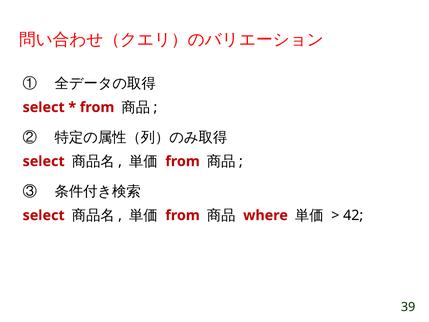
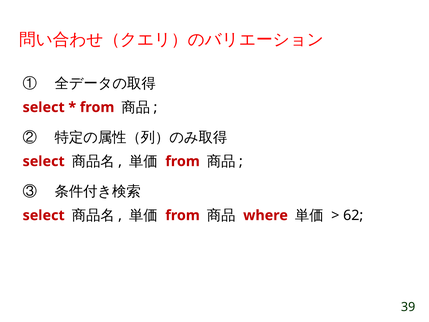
42: 42 -> 62
